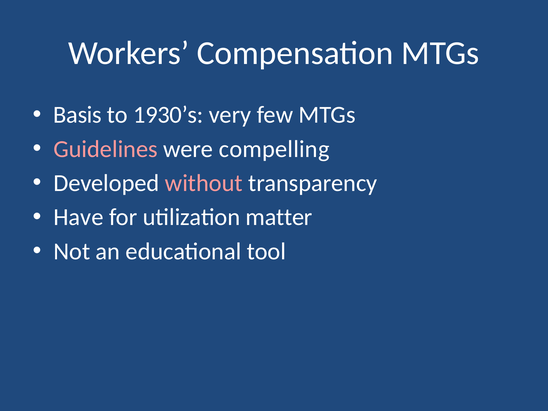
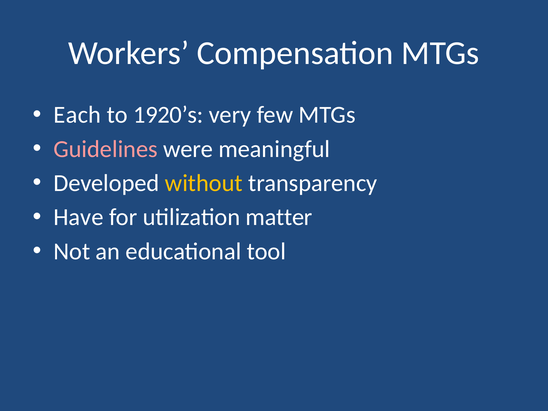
Basis: Basis -> Each
1930’s: 1930’s -> 1920’s
compelling: compelling -> meaningful
without colour: pink -> yellow
